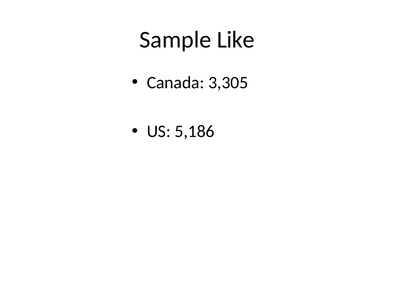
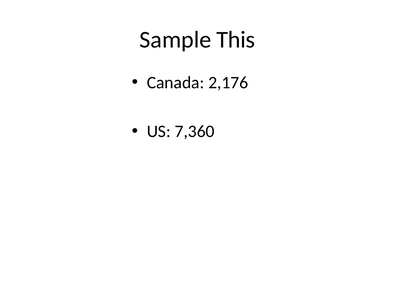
Like: Like -> This
3,305: 3,305 -> 2,176
5,186: 5,186 -> 7,360
